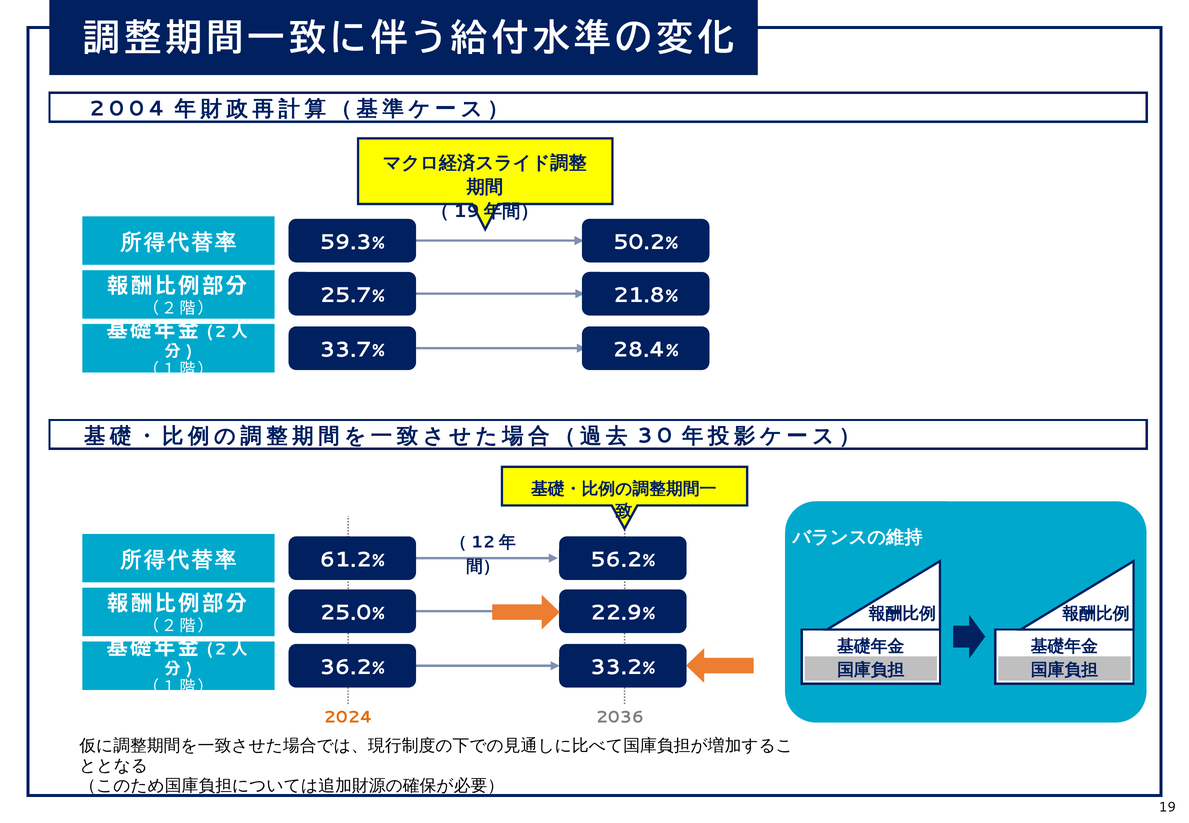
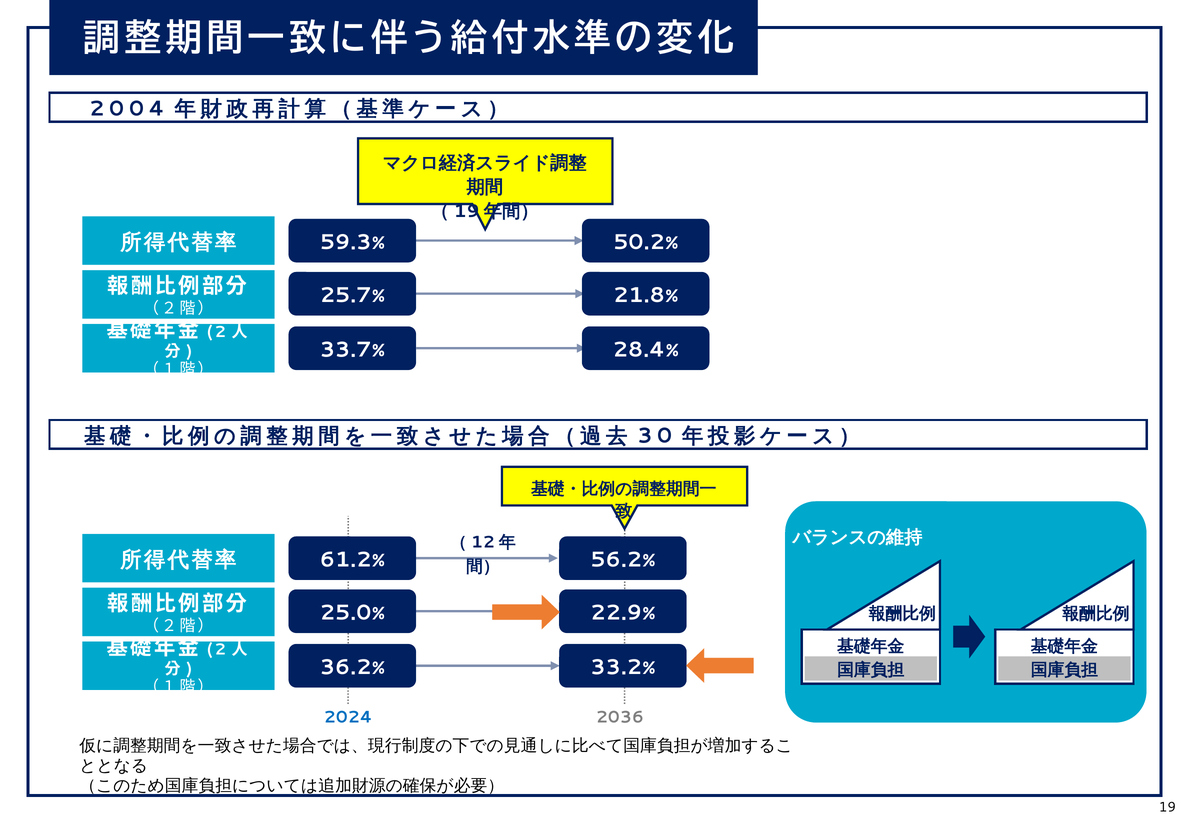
2024 colour: orange -> blue
